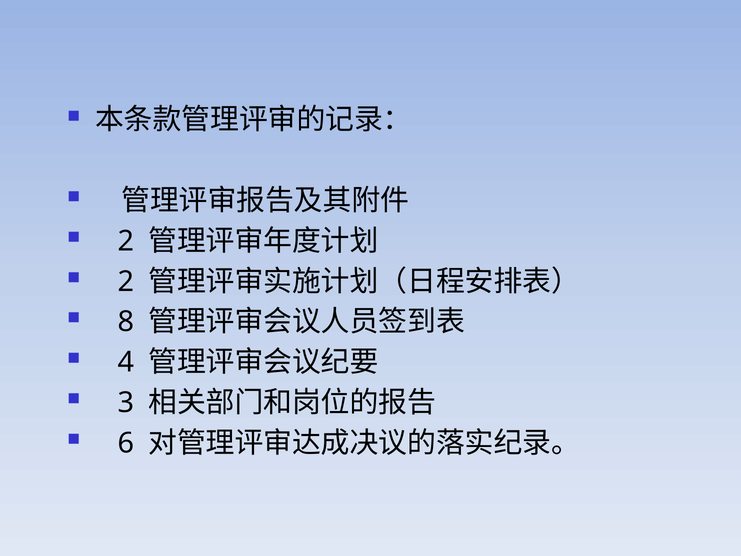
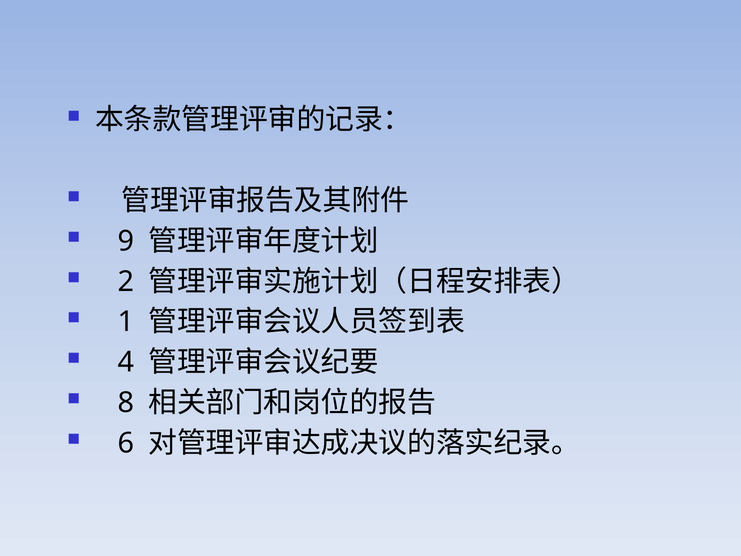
2 at (126, 241): 2 -> 9
8: 8 -> 1
3: 3 -> 8
